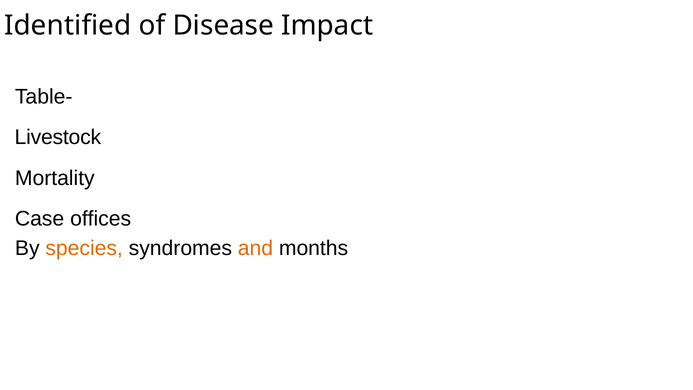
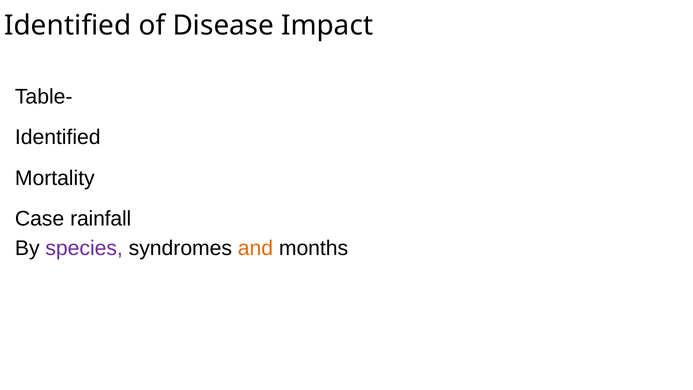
Livestock at (58, 137): Livestock -> Identified
offices: offices -> rainfall
species colour: orange -> purple
